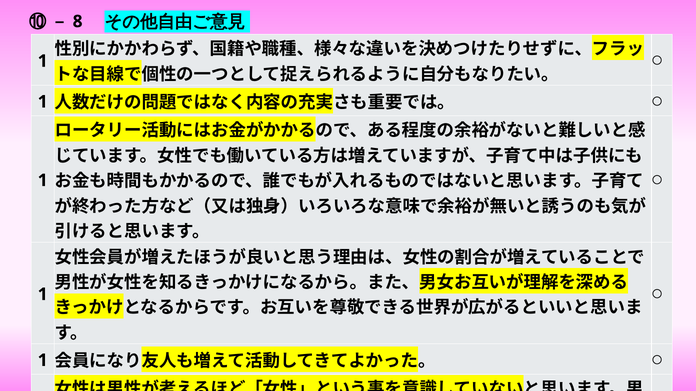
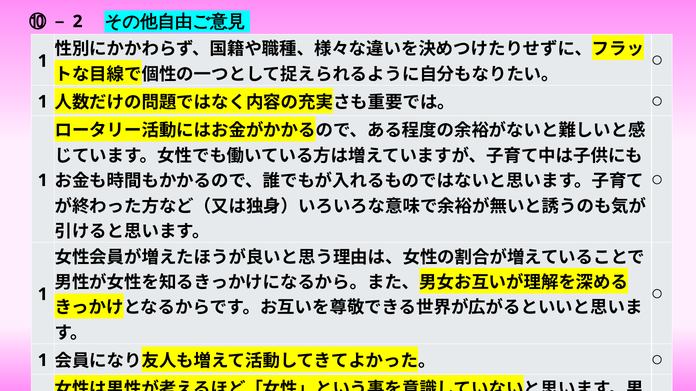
8: 8 -> 2
